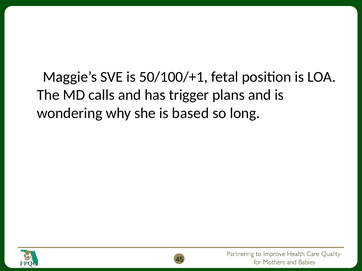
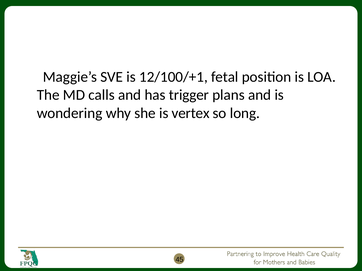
50/100/+1: 50/100/+1 -> 12/100/+1
based: based -> vertex
